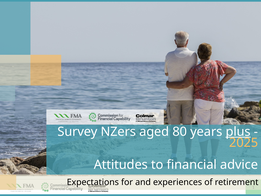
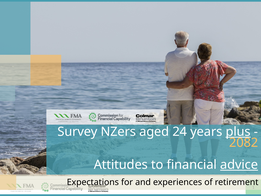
80: 80 -> 24
2025: 2025 -> 2082
advice underline: none -> present
